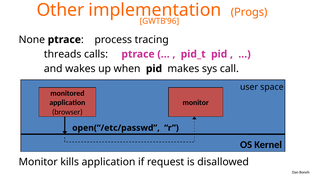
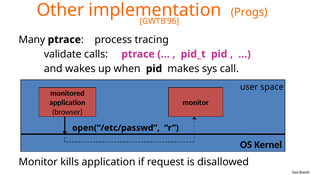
None: None -> Many
threads: threads -> validate
